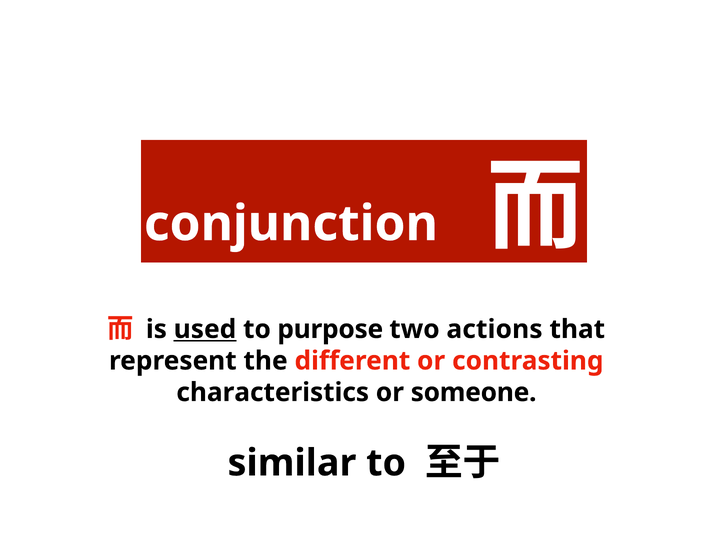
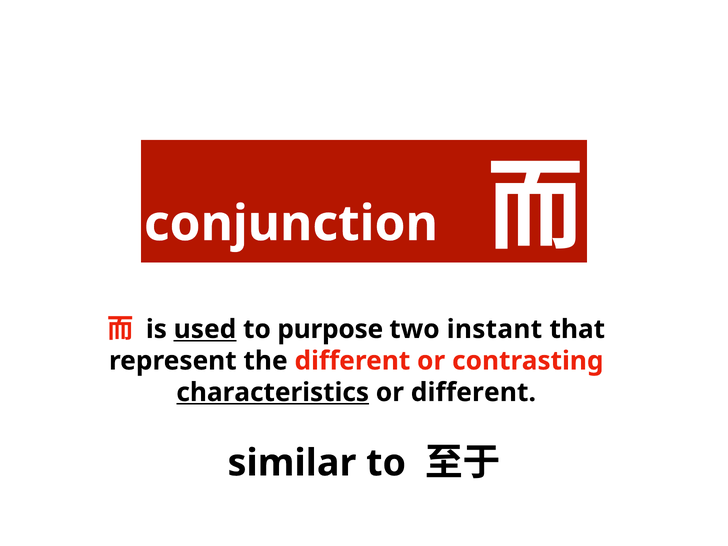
actions: actions -> instant
characteristics underline: none -> present
or someone: someone -> different
